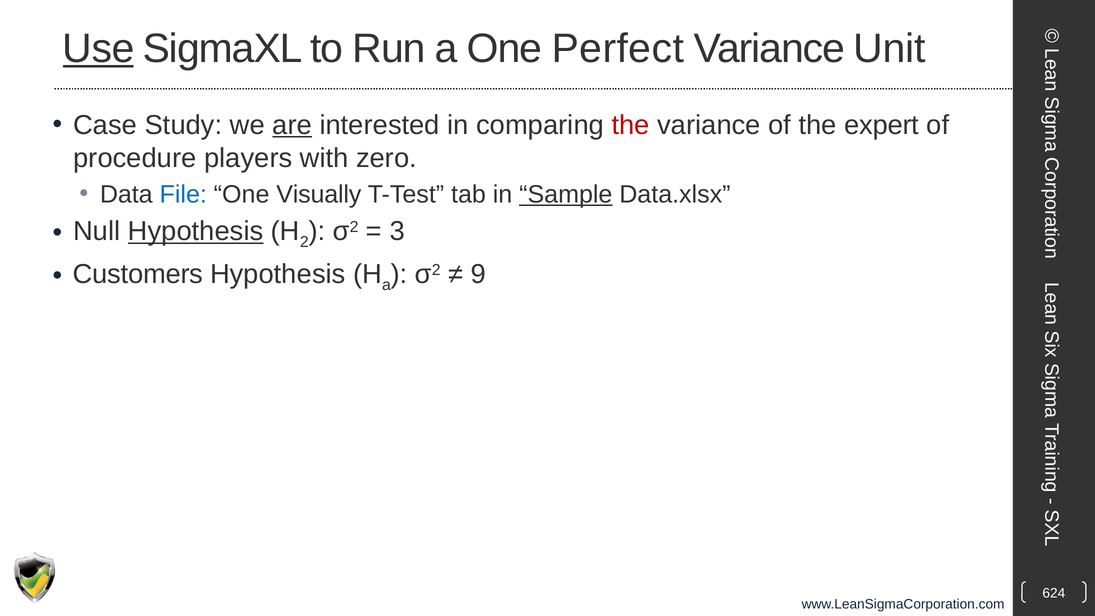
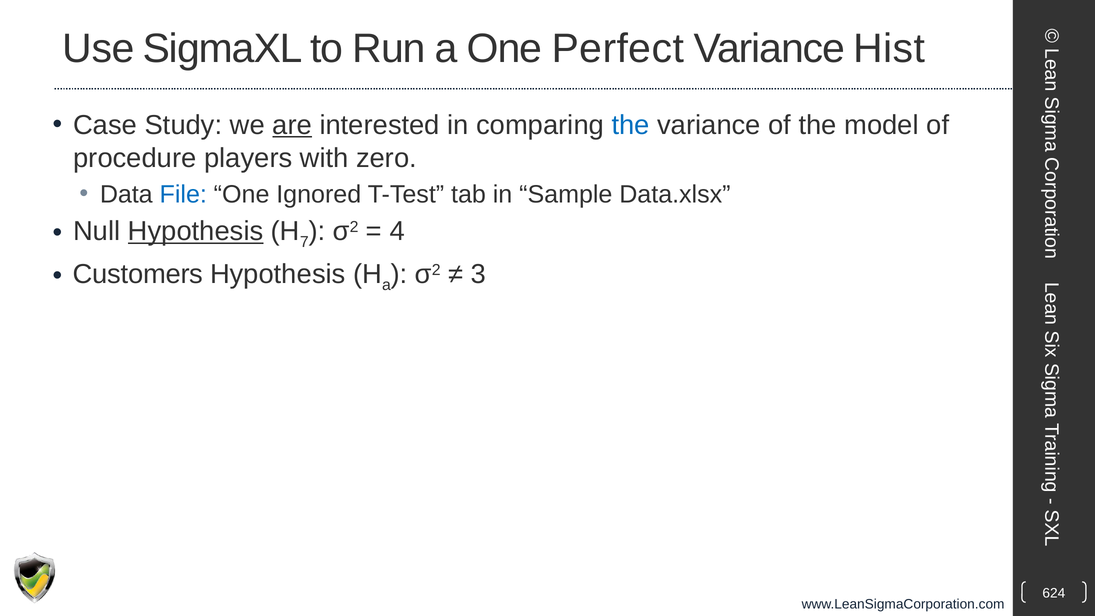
Use underline: present -> none
Unit: Unit -> Hist
the at (631, 125) colour: red -> blue
expert: expert -> model
Visually: Visually -> Ignored
Sample underline: present -> none
2: 2 -> 7
3: 3 -> 4
9: 9 -> 3
